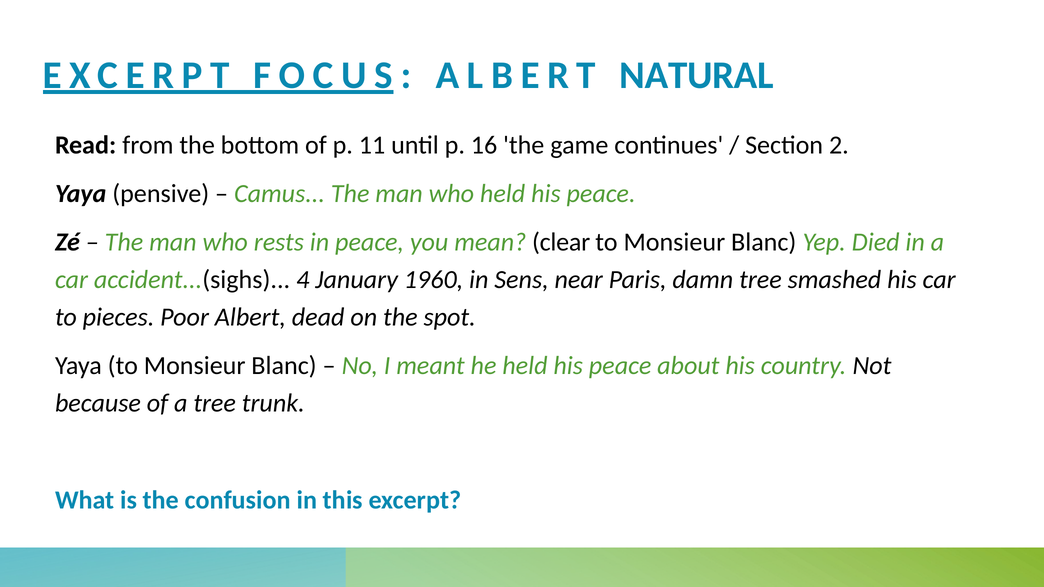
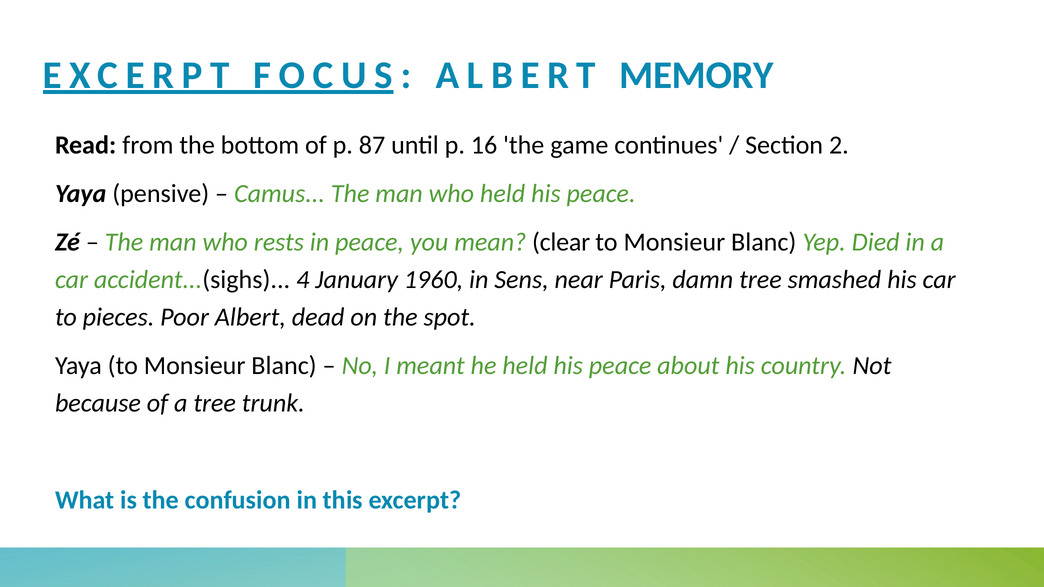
NATURAL: NATURAL -> MEMORY
11: 11 -> 87
